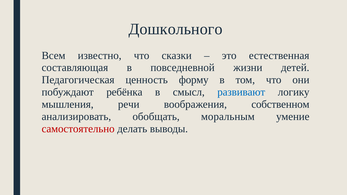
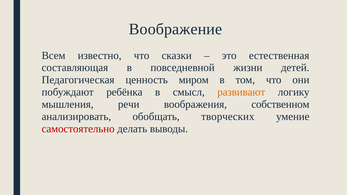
Дошкольного: Дошкольного -> Воображение
форму: форму -> миром
развивают colour: blue -> orange
моральным: моральным -> творческих
